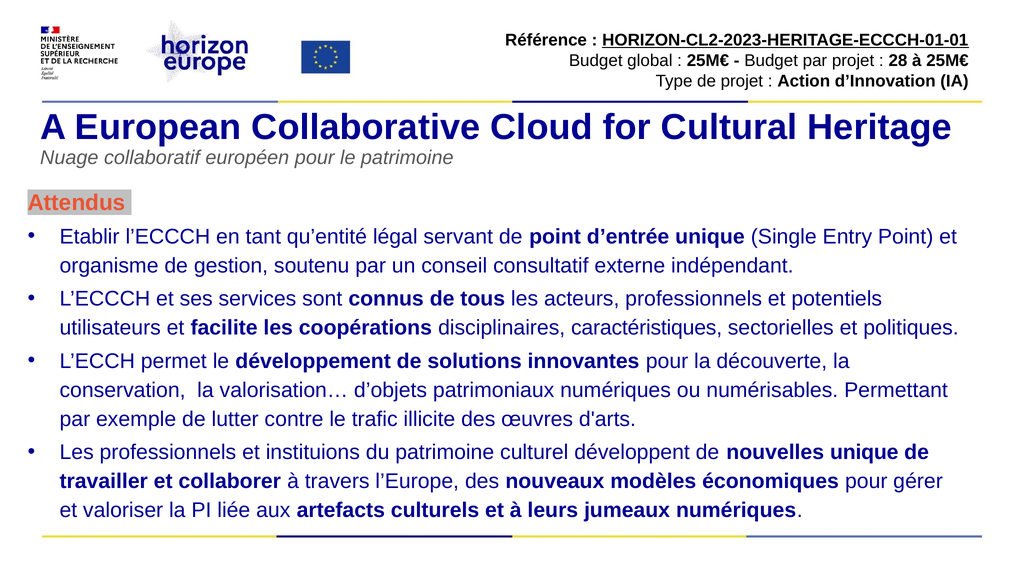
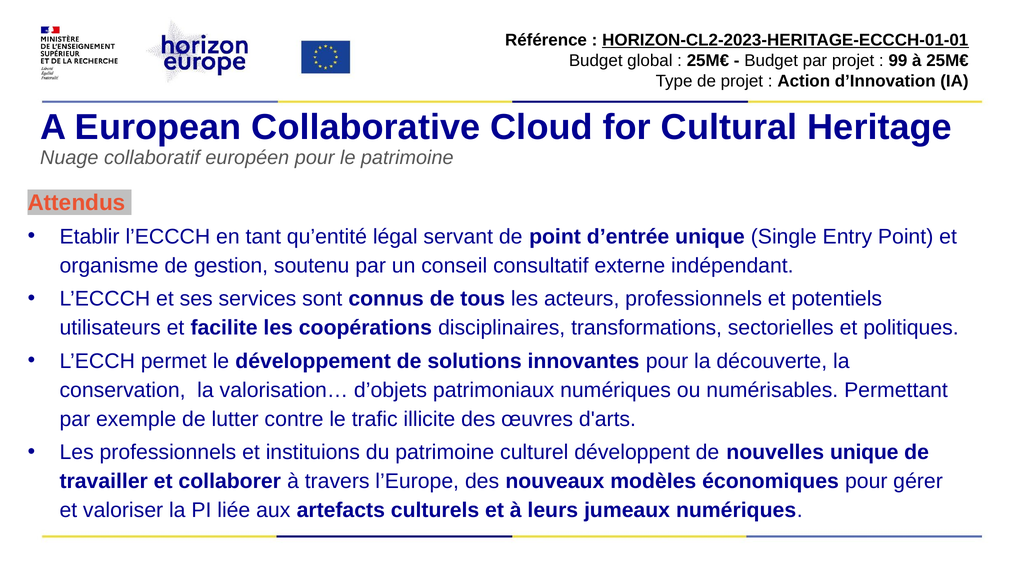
28: 28 -> 99
caractéristiques: caractéristiques -> transformations
